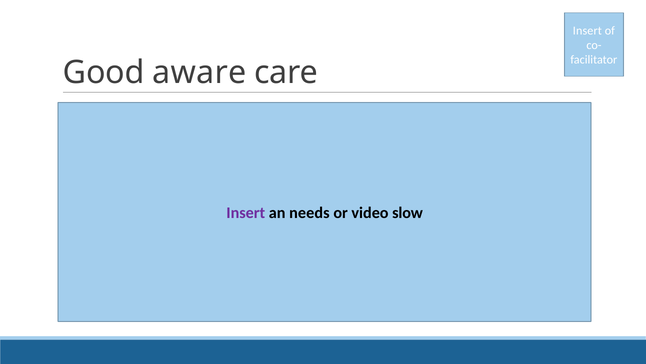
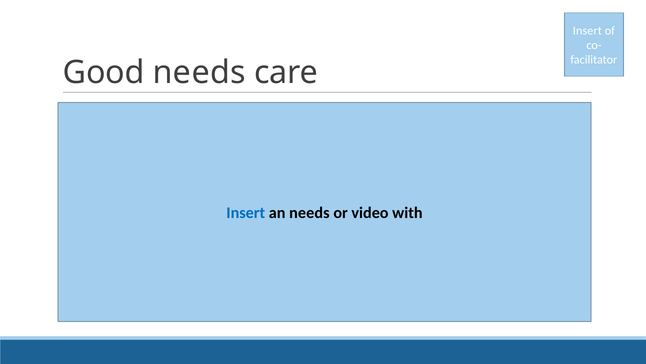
Good aware: aware -> needs
Insert at (246, 213) colour: purple -> blue
slow: slow -> with
